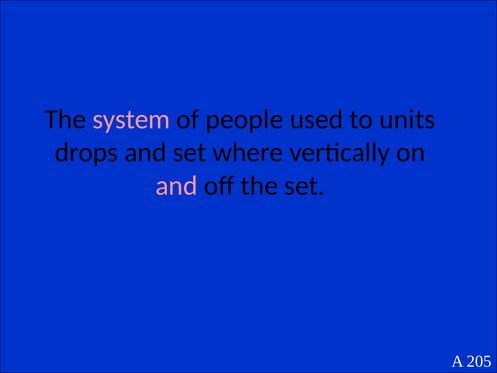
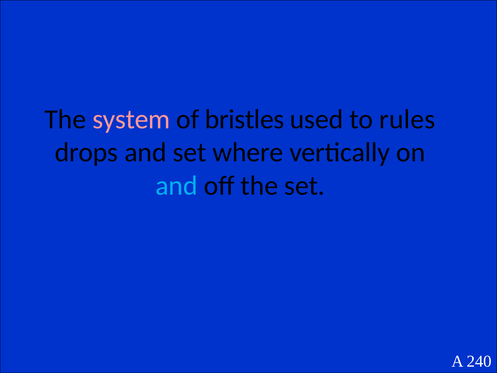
people: people -> bristles
units: units -> rules
and at (177, 185) colour: pink -> light blue
205: 205 -> 240
